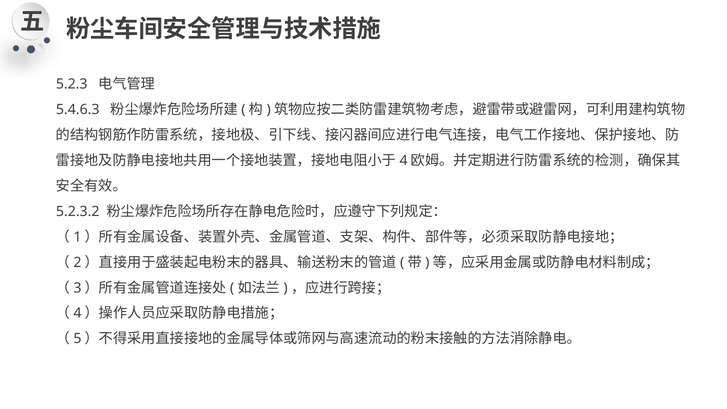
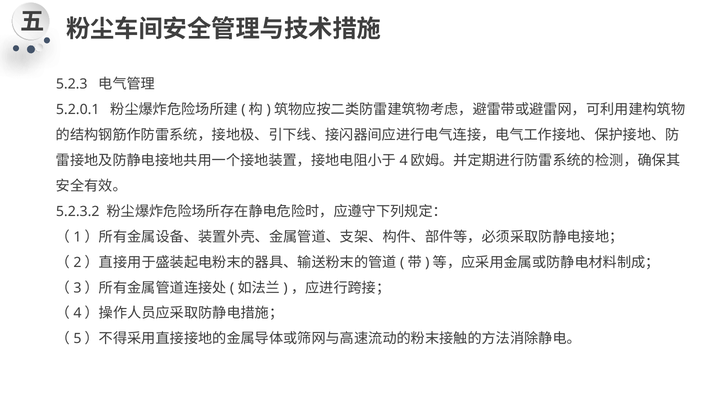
5.4.6.3: 5.4.6.3 -> 5.2.0.1
